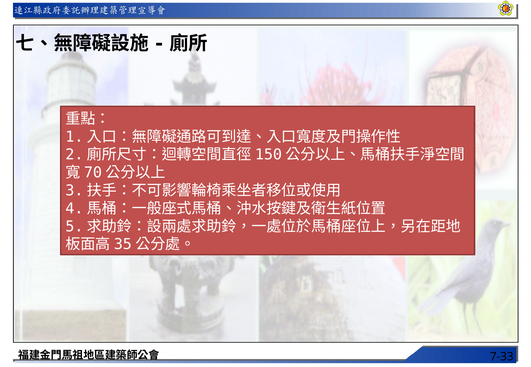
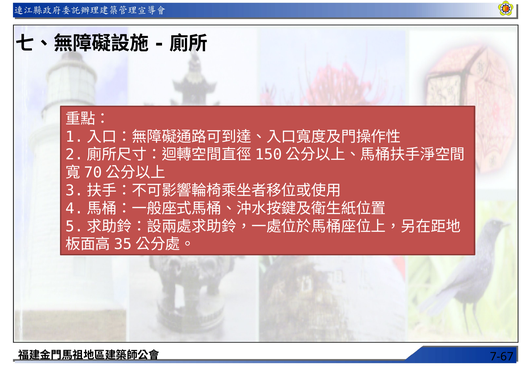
7-33: 7-33 -> 7-67
